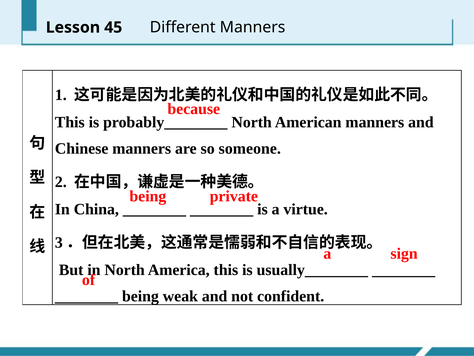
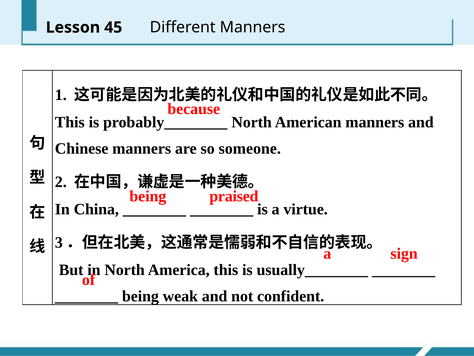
private: private -> praised
